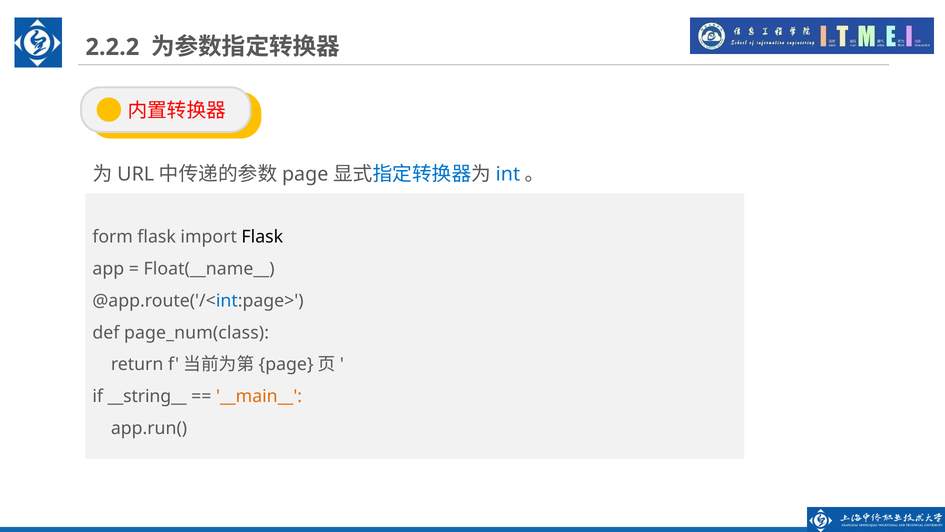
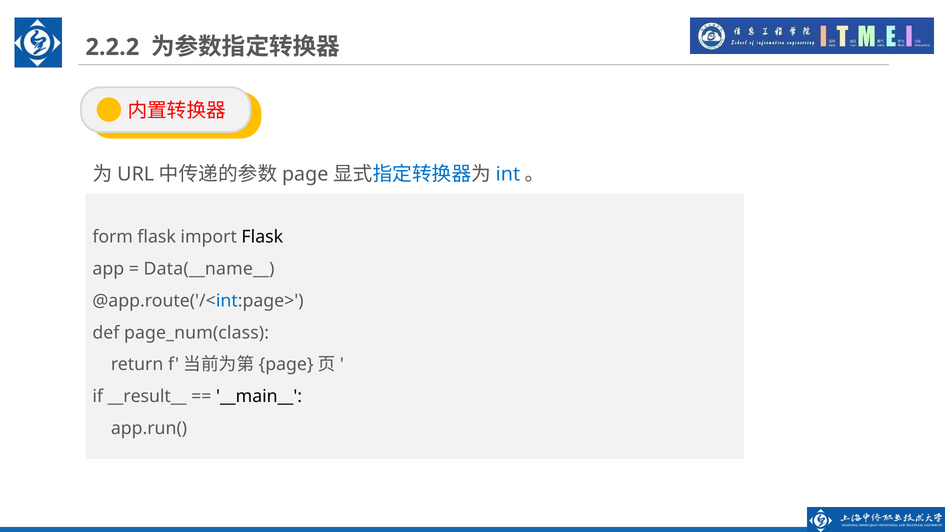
Float(__name__: Float(__name__ -> Data(__name__
__string__: __string__ -> __result__
__main__ colour: orange -> black
